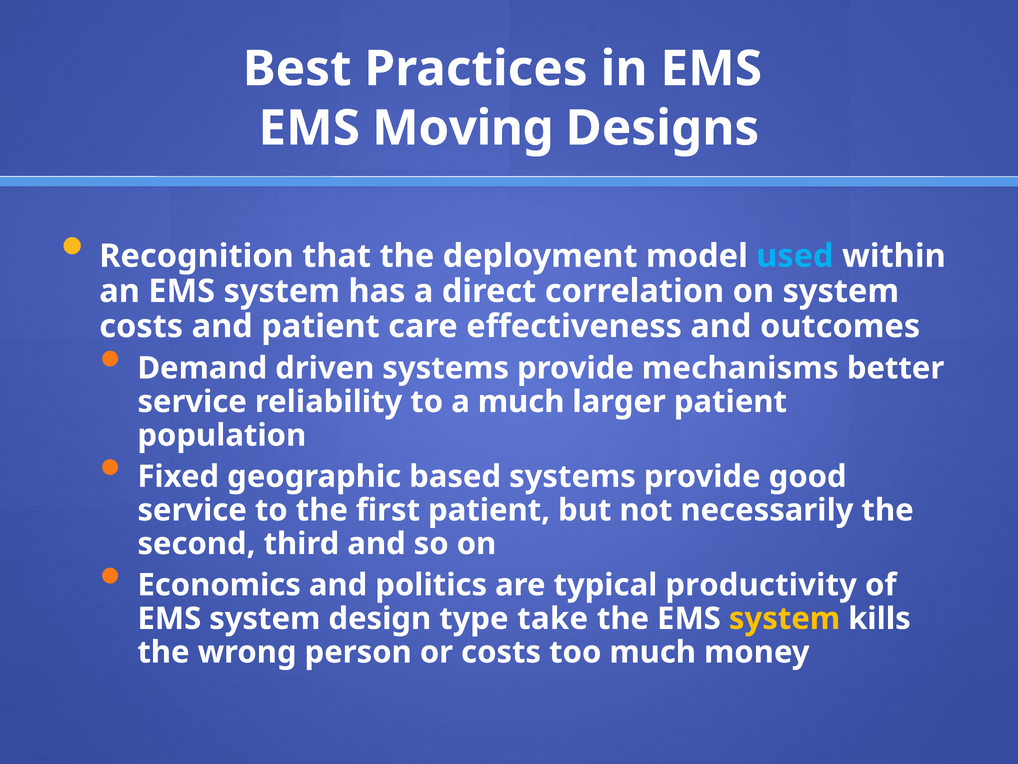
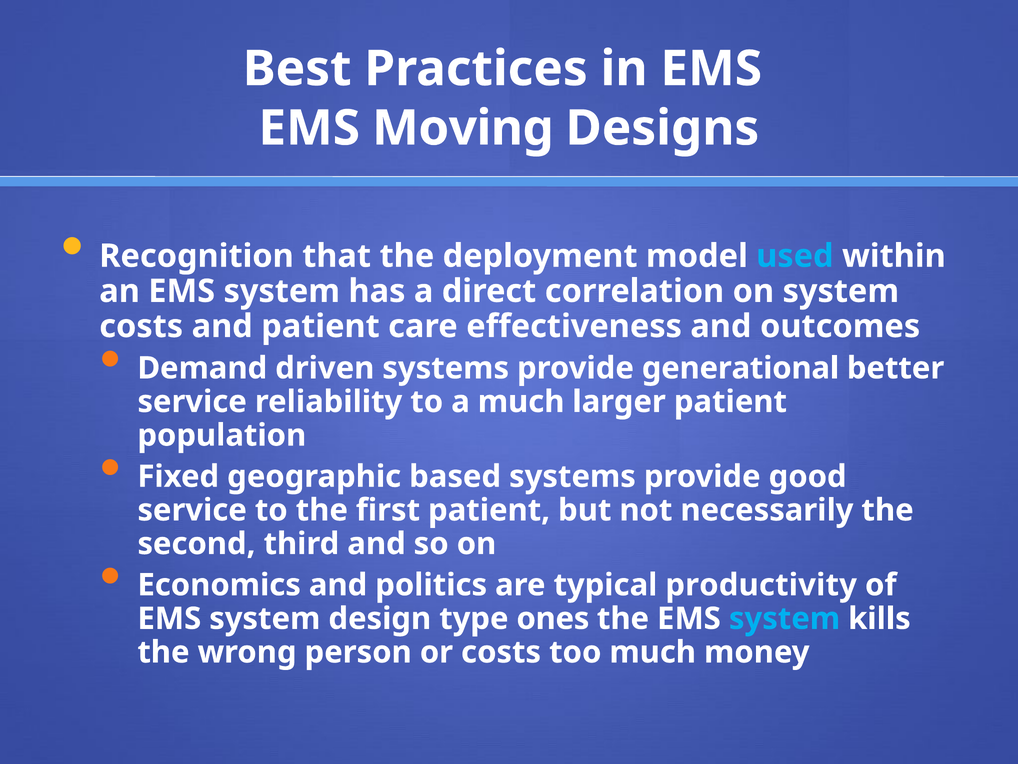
mechanisms: mechanisms -> generational
take: take -> ones
system at (785, 618) colour: yellow -> light blue
